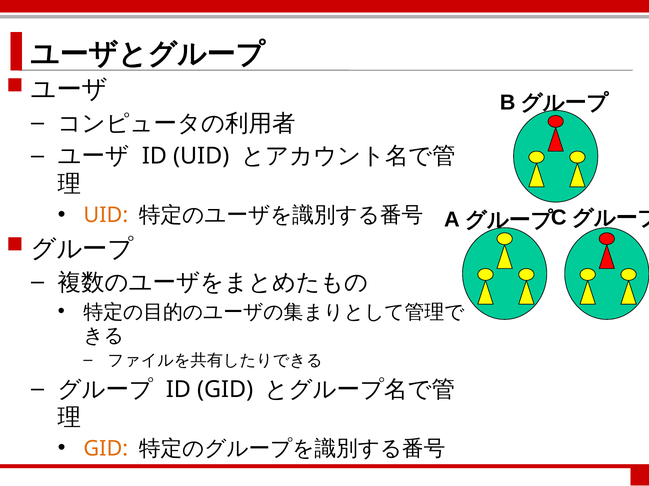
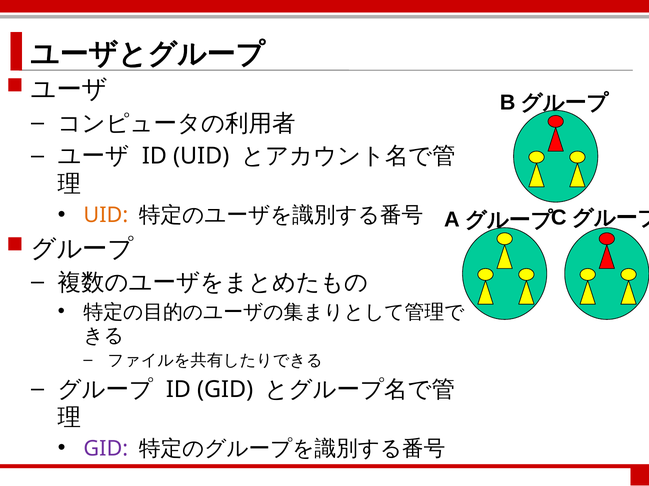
GID at (106, 449) colour: orange -> purple
